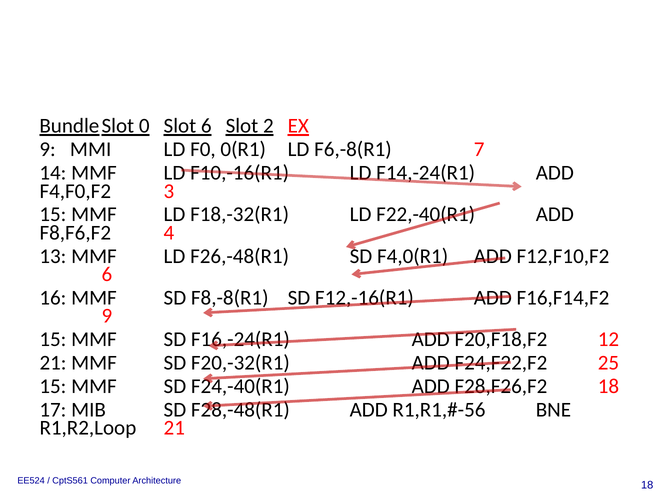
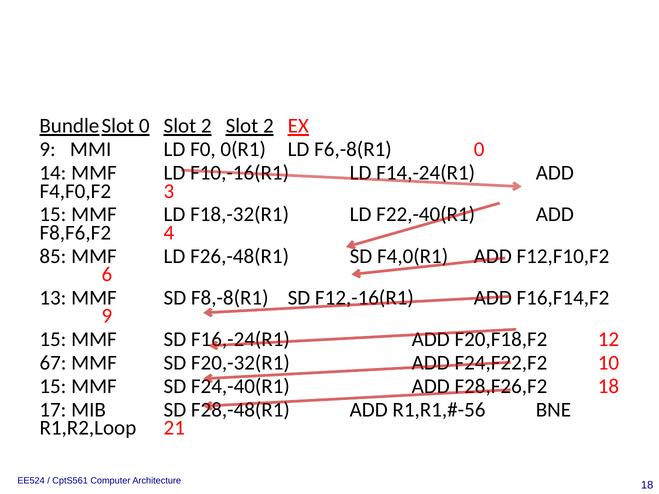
0 Slot 6: 6 -> 2
F6,-8(R1 7: 7 -> 0
13: 13 -> 85
16: 16 -> 13
21 at (53, 363): 21 -> 67
25: 25 -> 10
